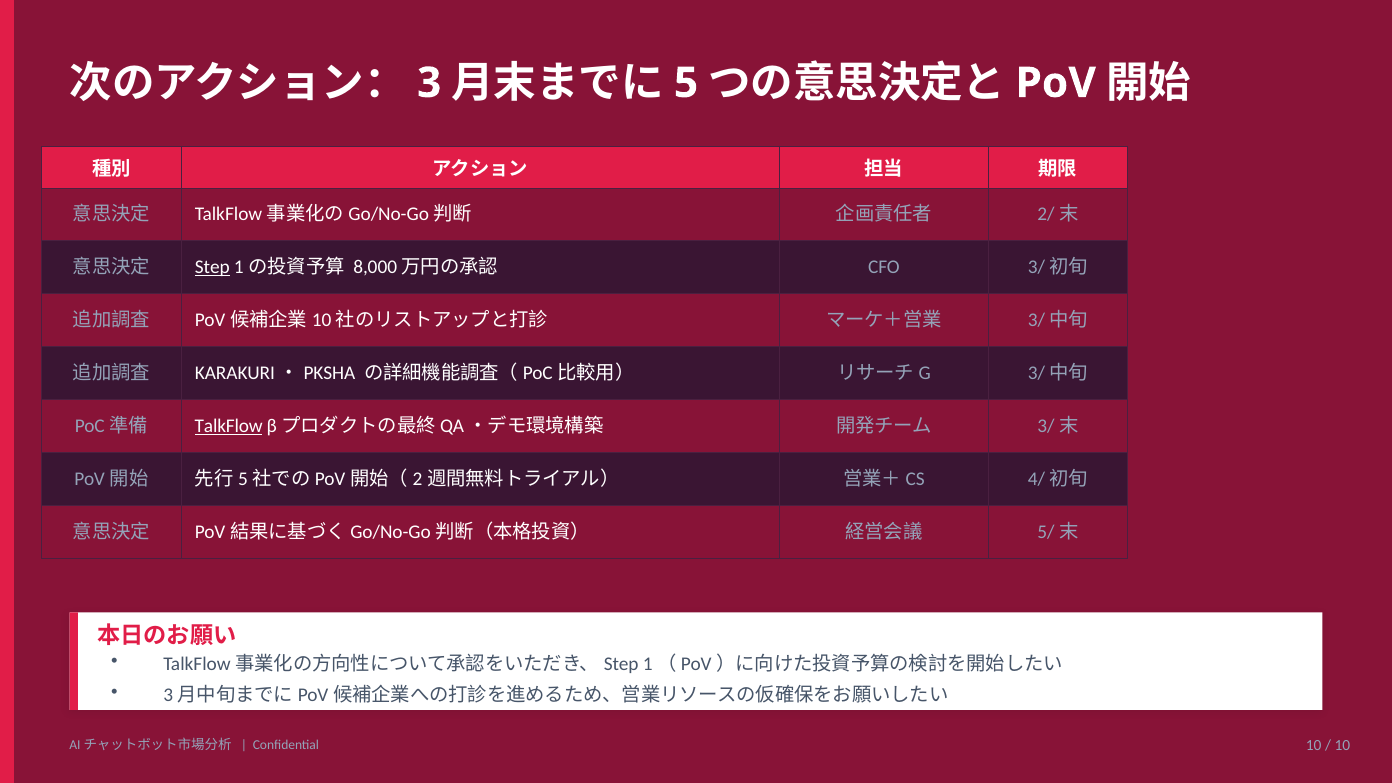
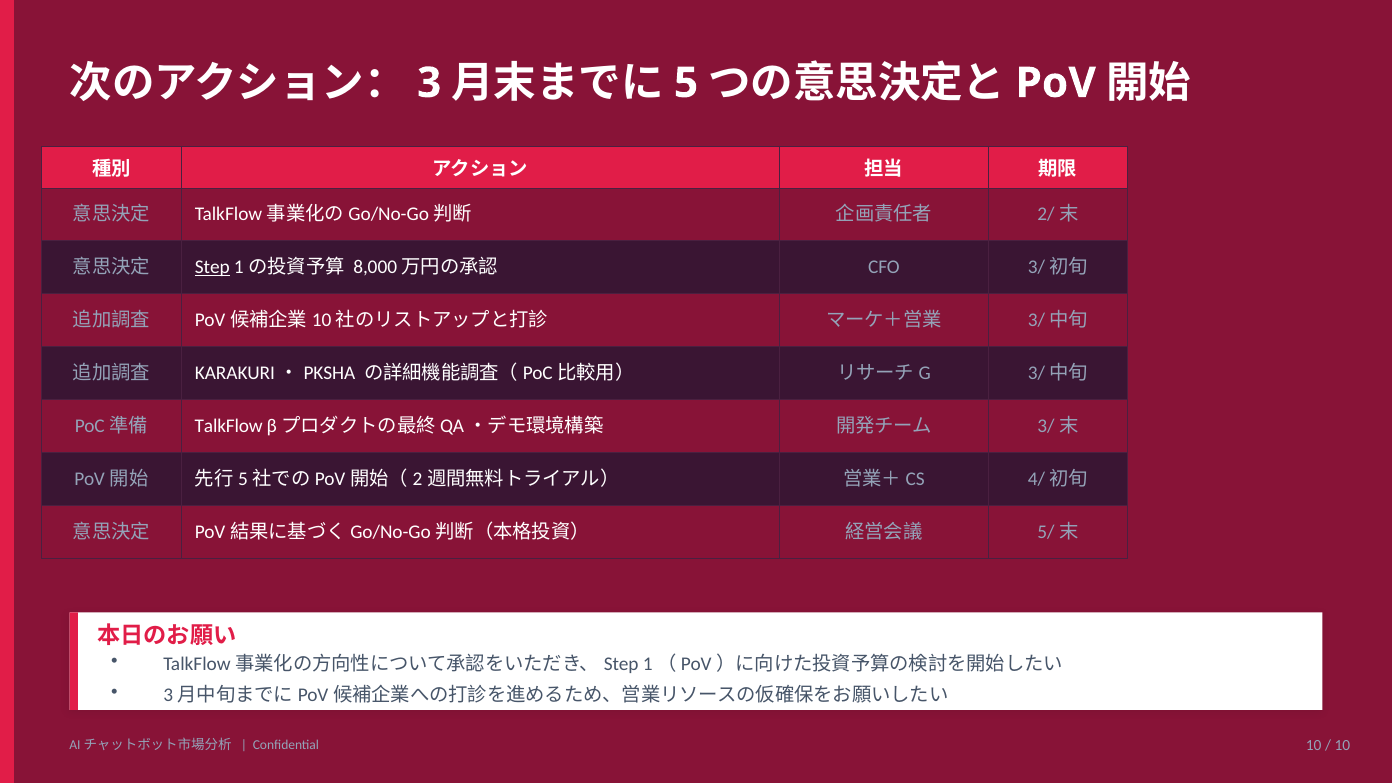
TalkFlow underline: present -> none
